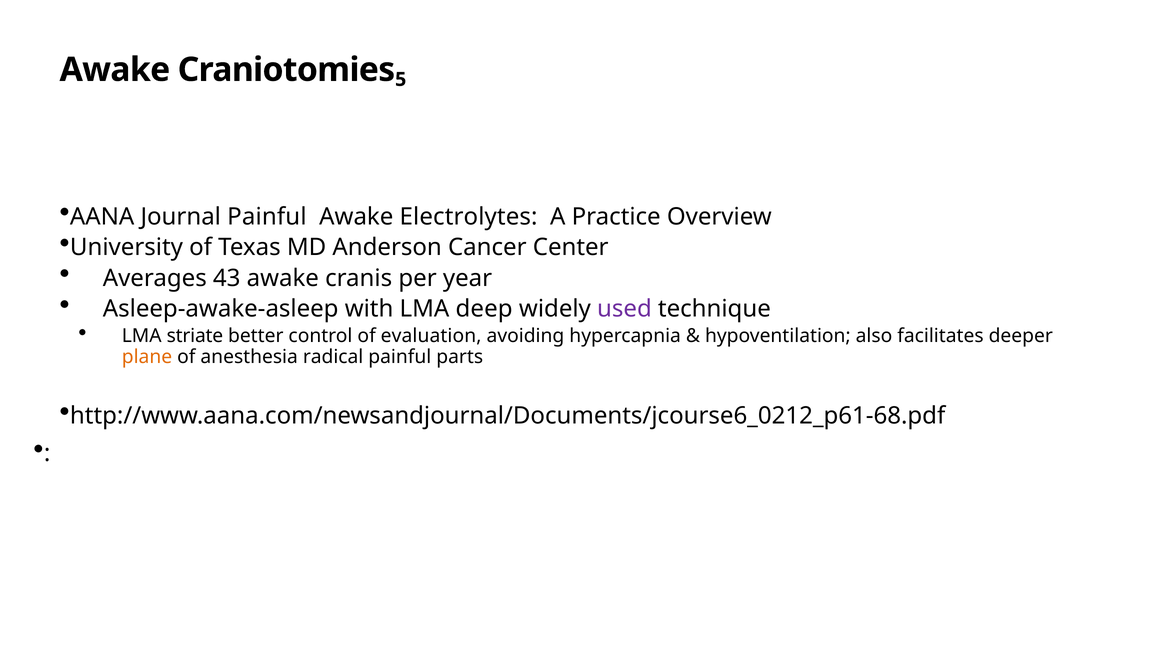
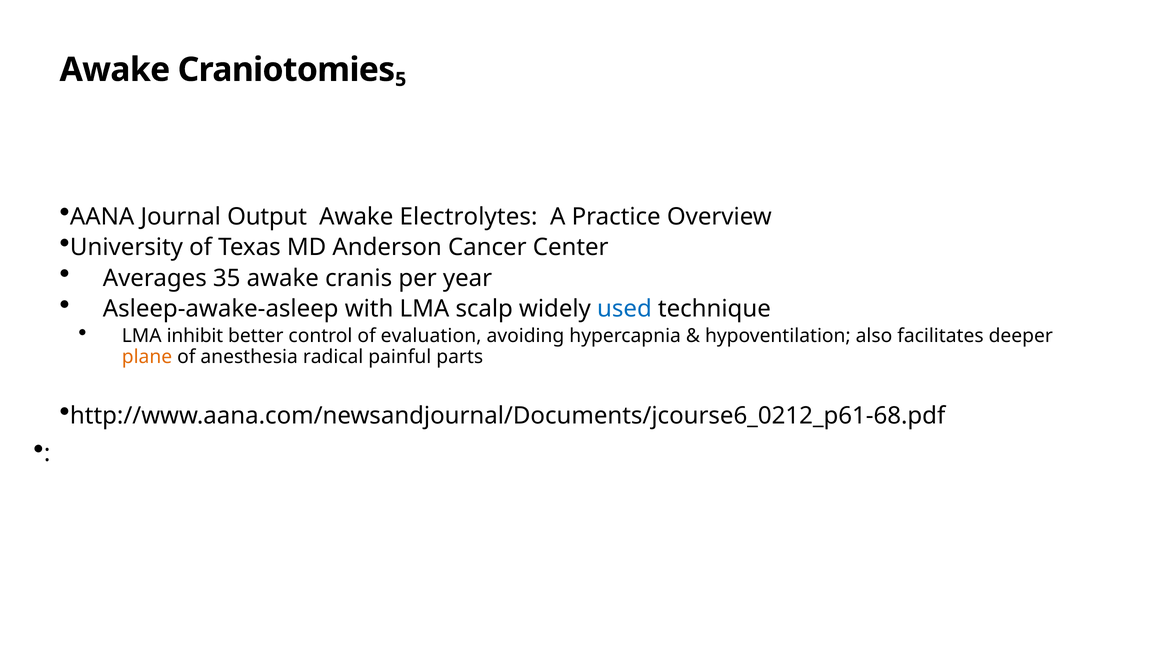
Journal Painful: Painful -> Output
43: 43 -> 35
deep: deep -> scalp
used colour: purple -> blue
striate: striate -> inhibit
